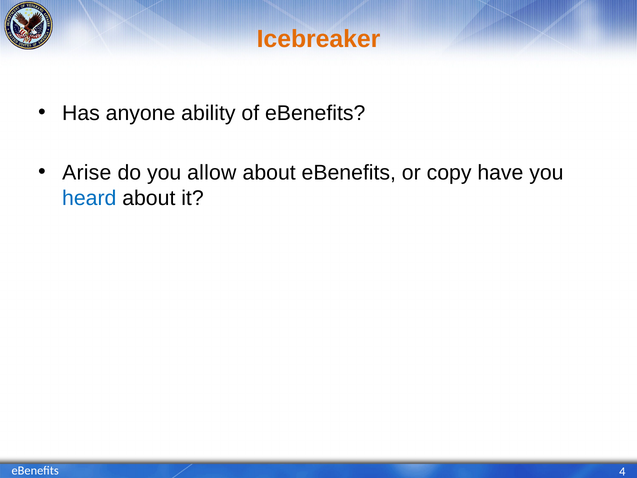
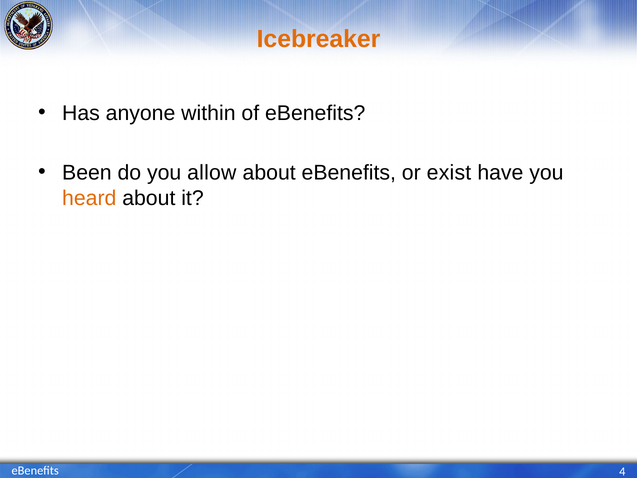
ability: ability -> within
Arise: Arise -> Been
copy: copy -> exist
heard colour: blue -> orange
